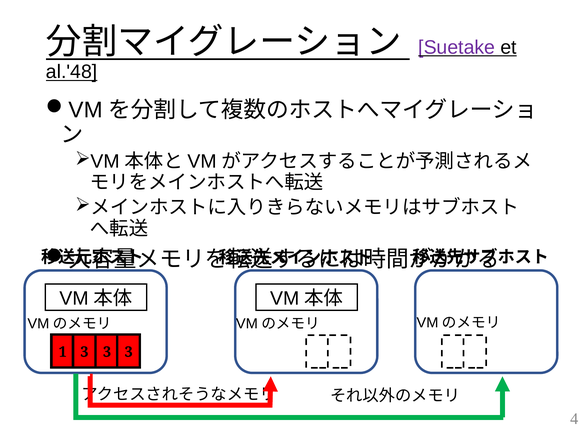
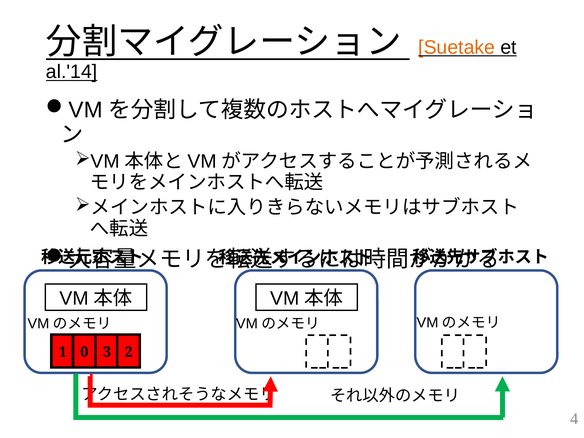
Suetake colour: purple -> orange
al.'48: al.'48 -> al.'14
1 3: 3 -> 0
3 at (129, 352): 3 -> 2
